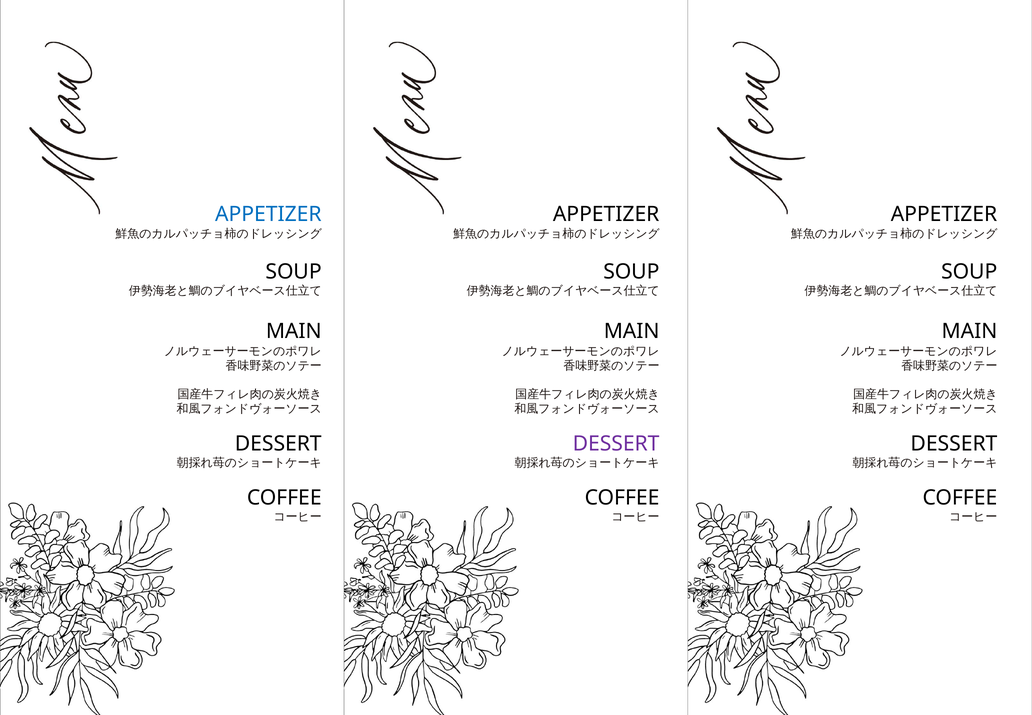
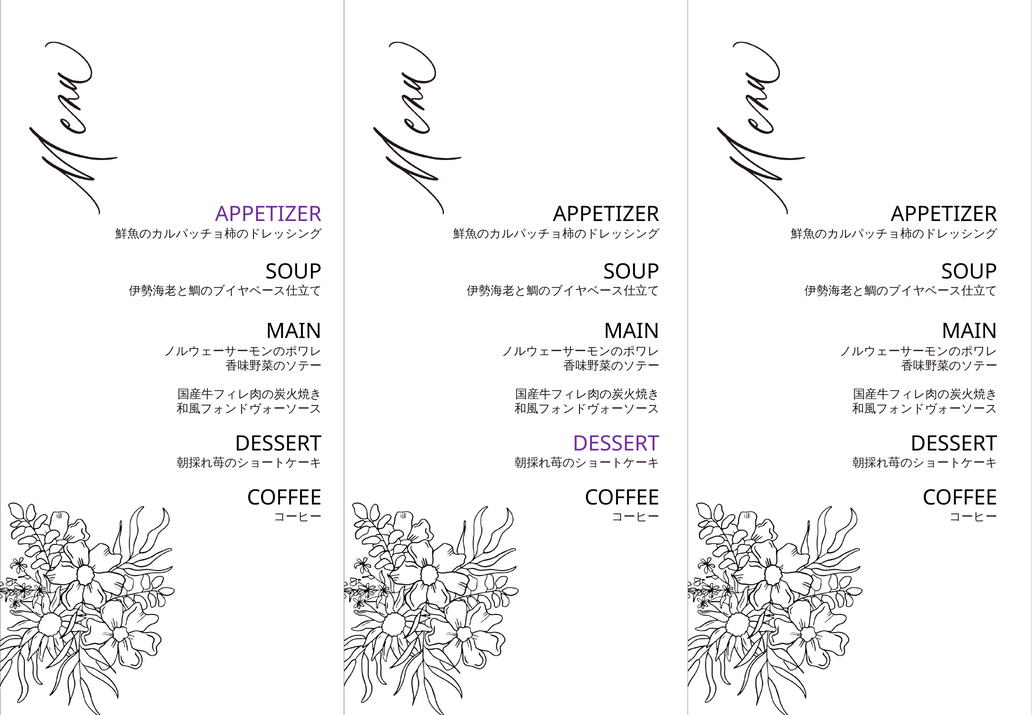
APPETIZER at (268, 214) colour: blue -> purple
